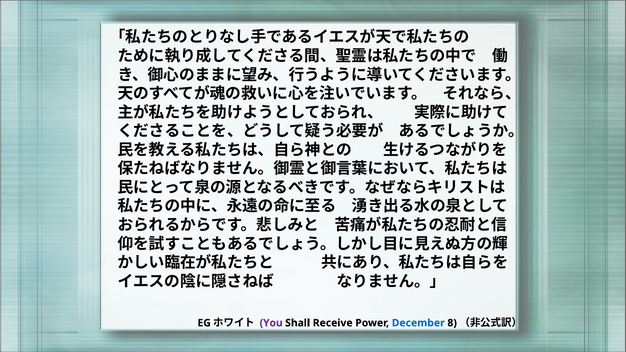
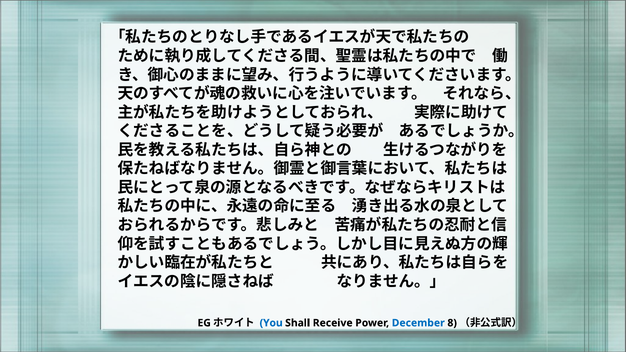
You colour: purple -> blue
